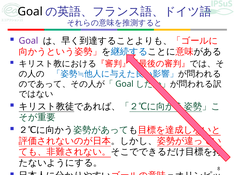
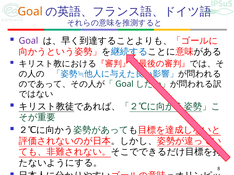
Goal at (30, 12) colour: black -> orange
